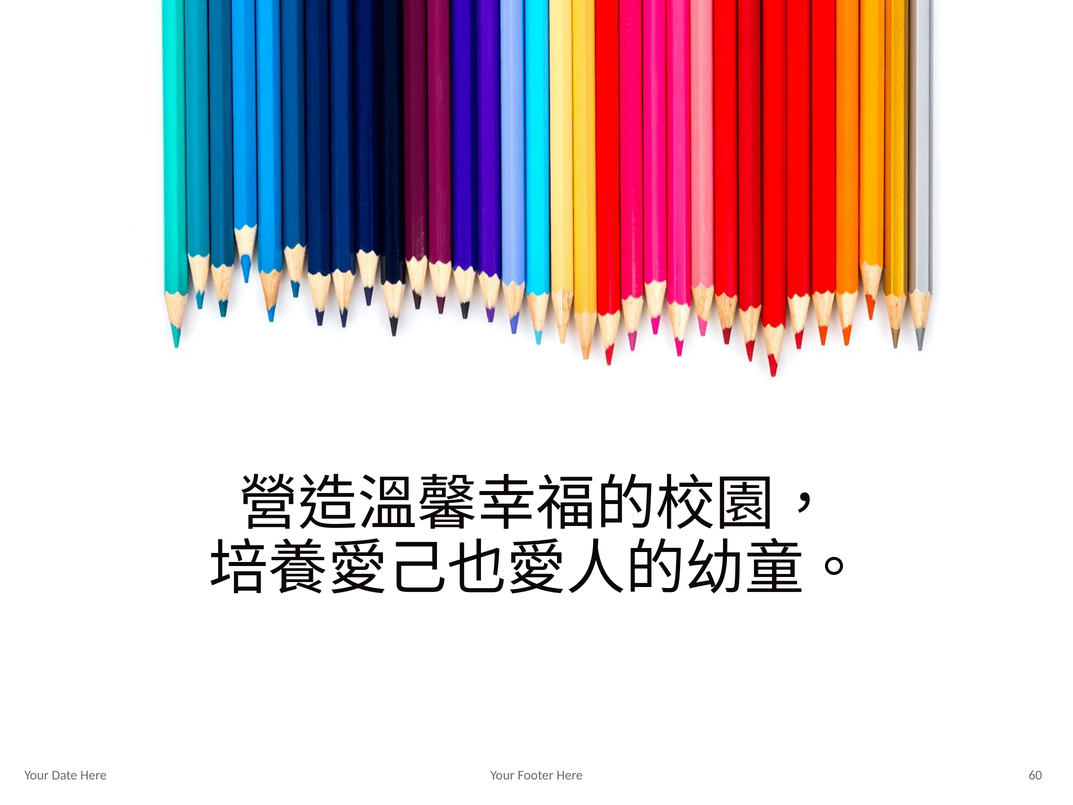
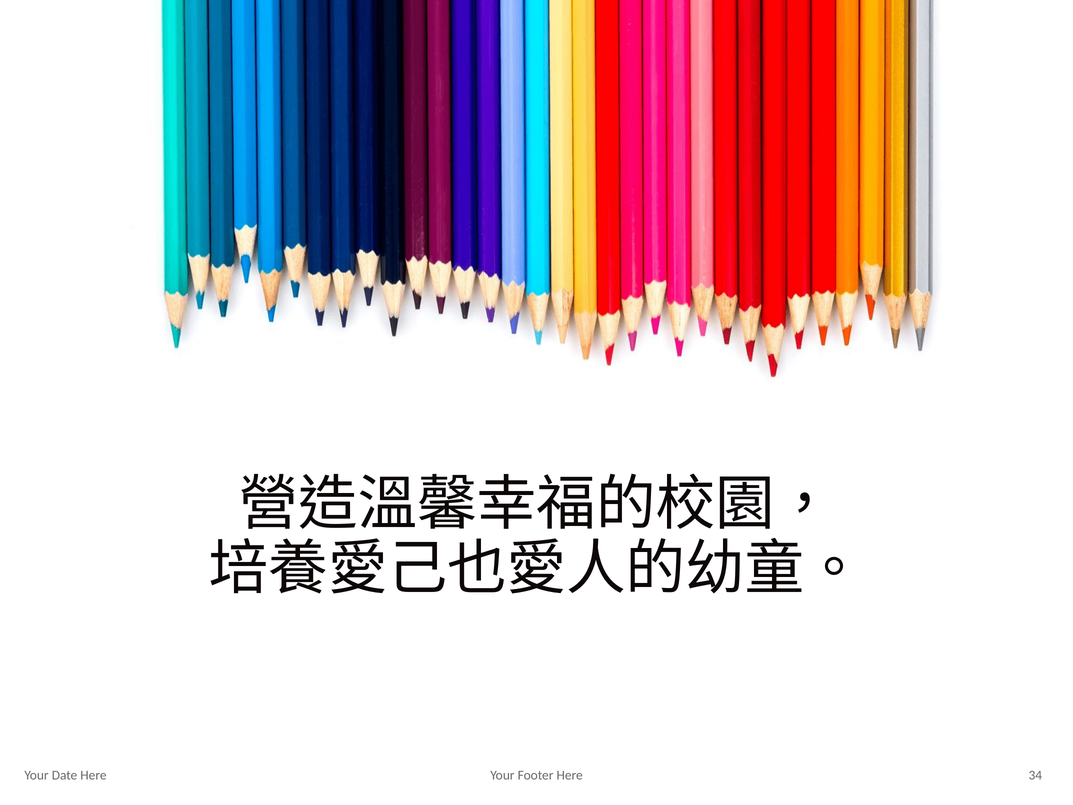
60: 60 -> 34
